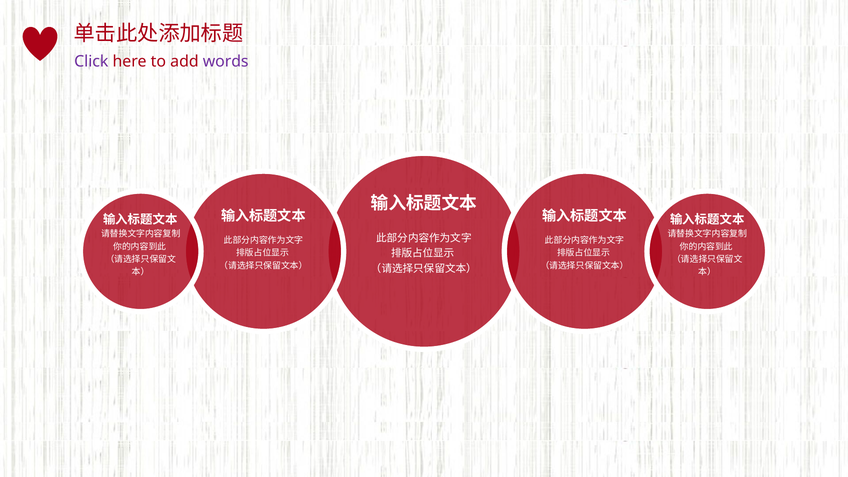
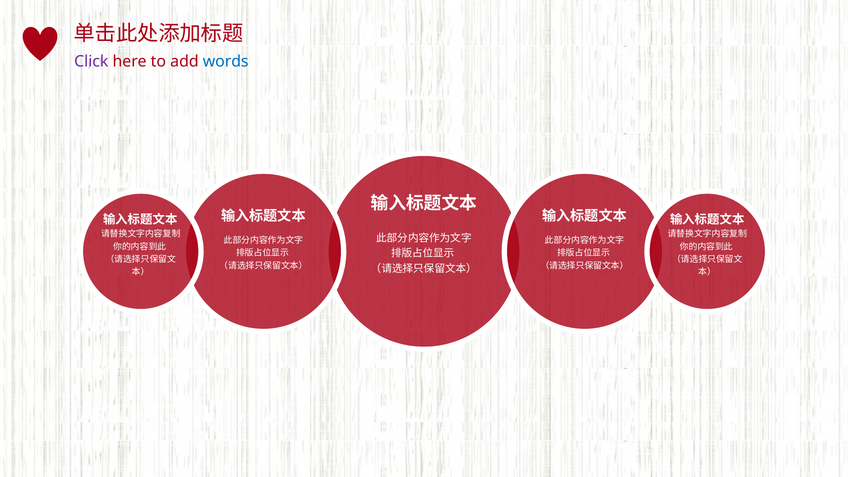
words colour: purple -> blue
